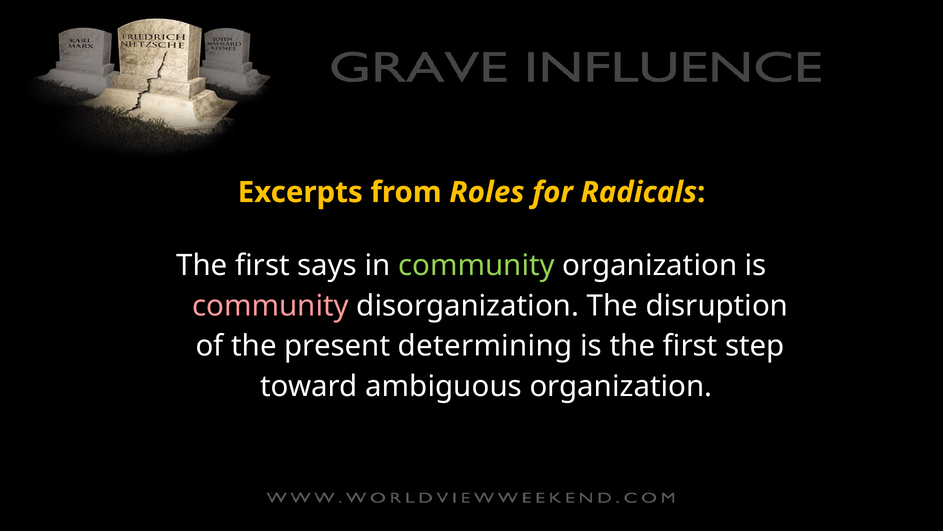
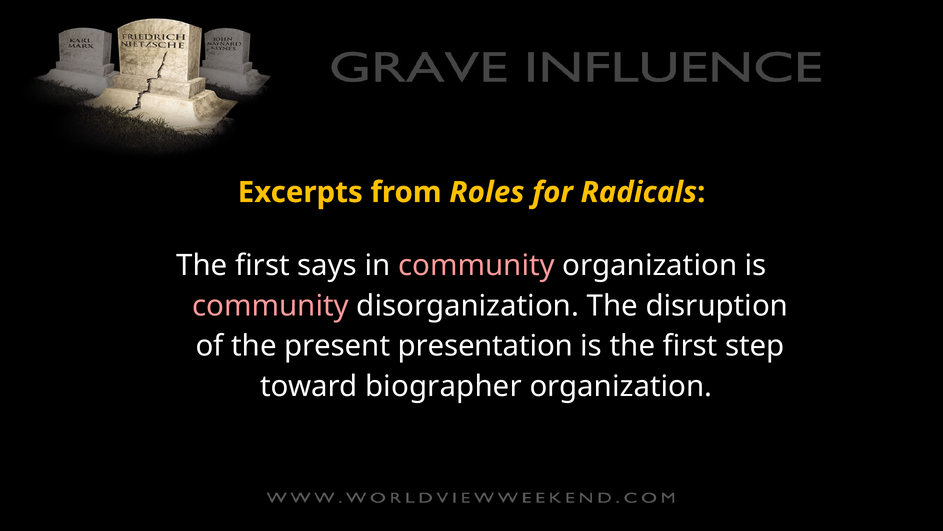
community at (476, 265) colour: light green -> pink
determining: determining -> presentation
ambiguous: ambiguous -> biographer
